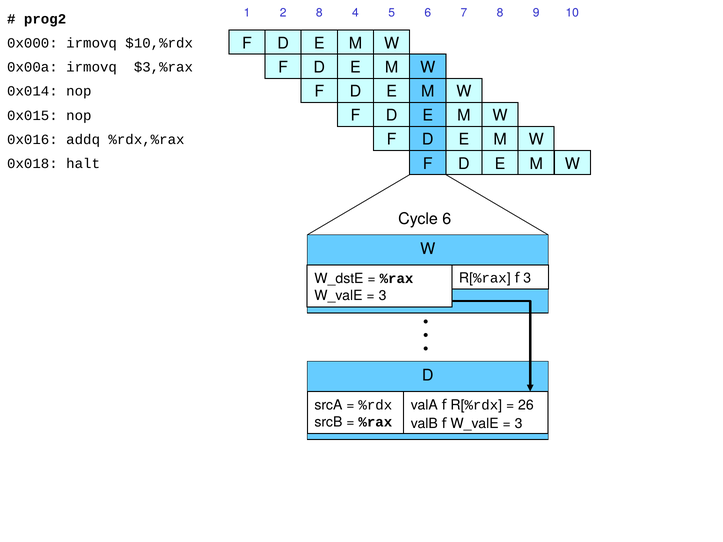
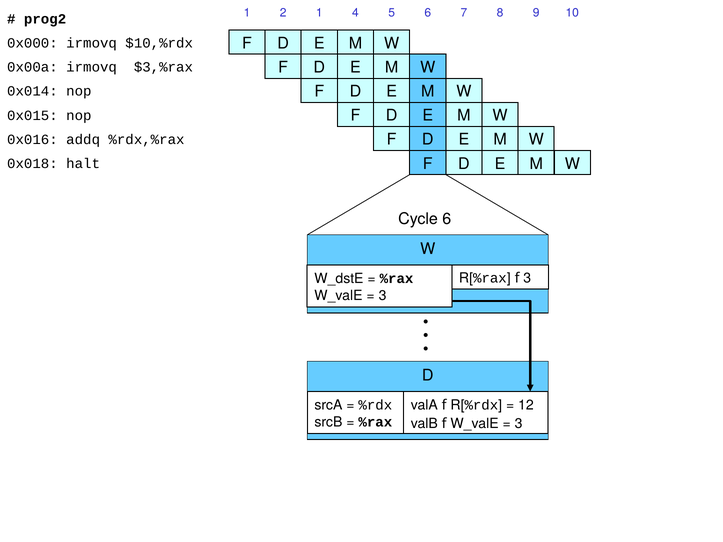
2 8: 8 -> 1
26: 26 -> 12
